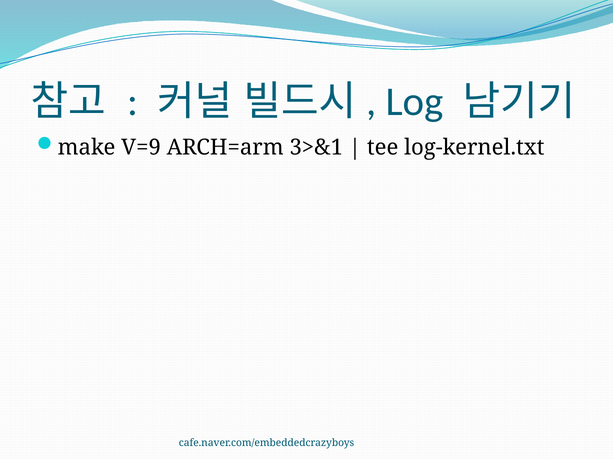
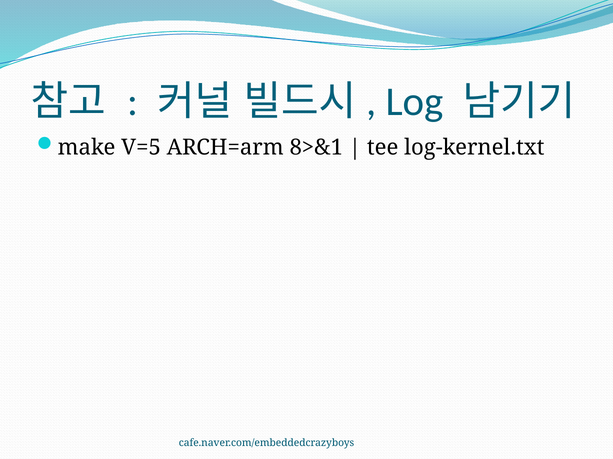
V=9: V=9 -> V=5
3>&1: 3>&1 -> 8>&1
